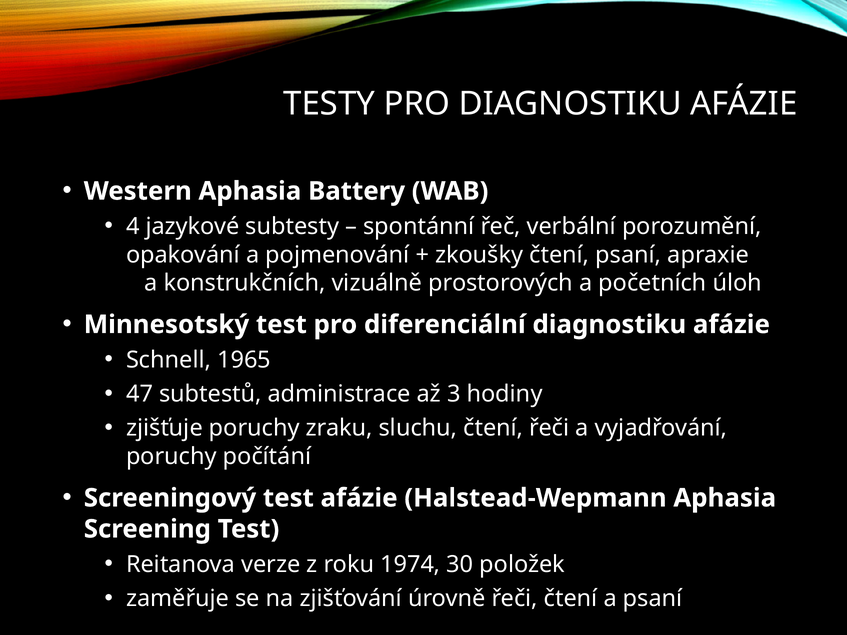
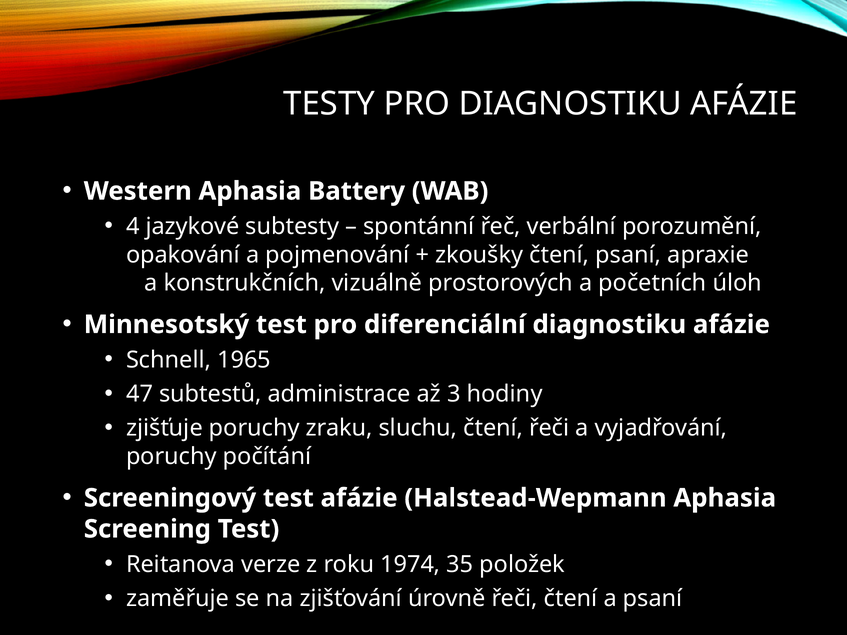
30: 30 -> 35
